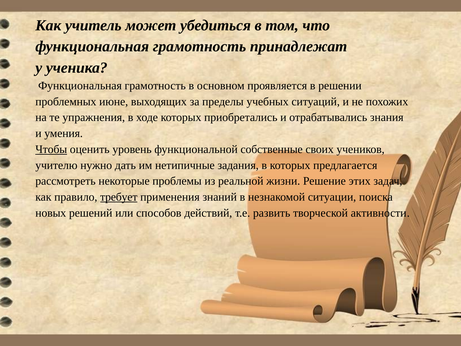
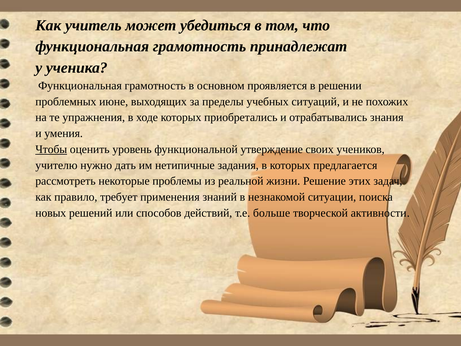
собственные: собственные -> утверждение
требует underline: present -> none
развить: развить -> больше
